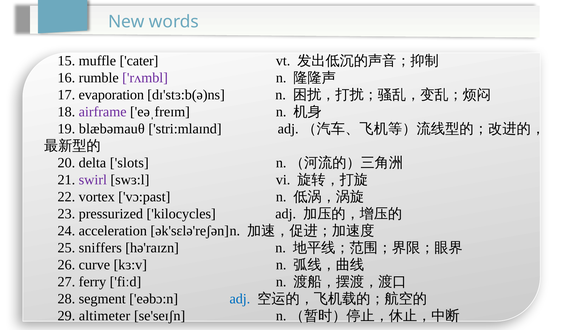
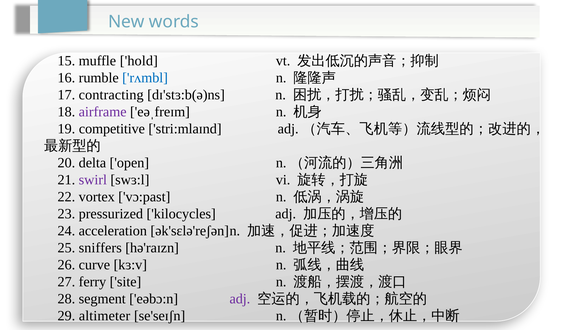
cater: cater -> hold
rʌmbl colour: purple -> blue
evaporation: evaporation -> contracting
blæbəmauθ: blæbəmauθ -> competitive
slots: slots -> open
fiːd: fiːd -> site
adj at (240, 299) colour: blue -> purple
